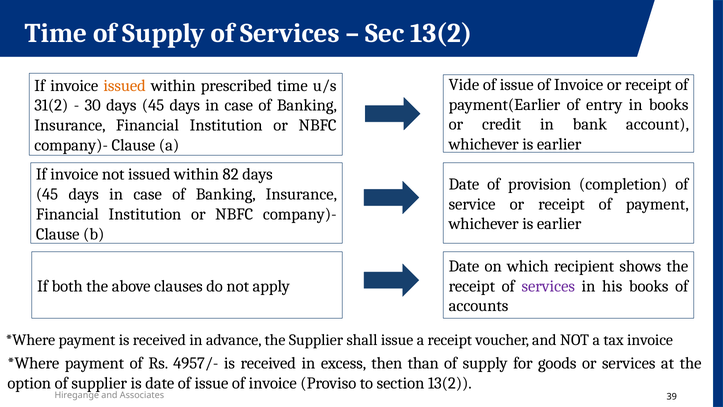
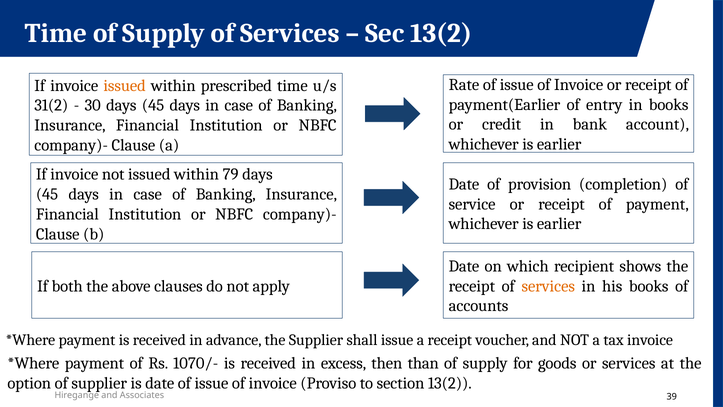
Vide: Vide -> Rate
82: 82 -> 79
services at (548, 286) colour: purple -> orange
4957/-: 4957/- -> 1070/-
